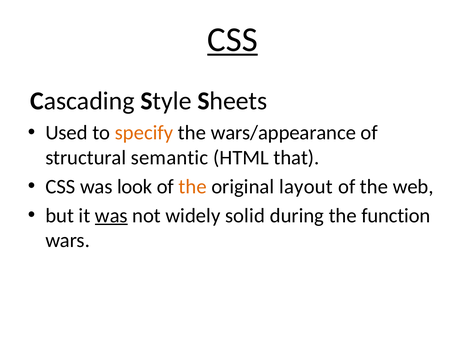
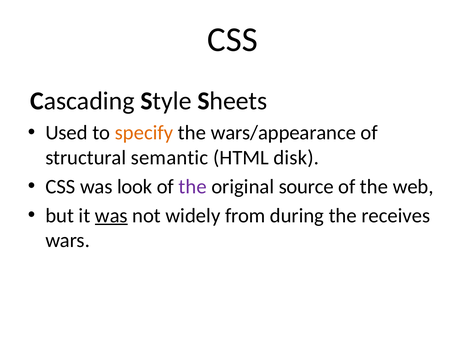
CSS at (232, 40) underline: present -> none
that: that -> disk
the at (193, 186) colour: orange -> purple
layout: layout -> source
solid: solid -> from
function: function -> receives
